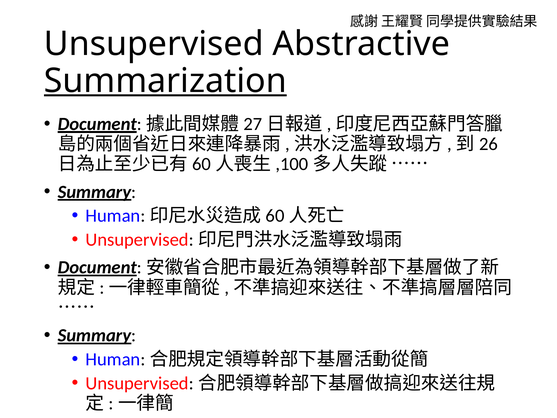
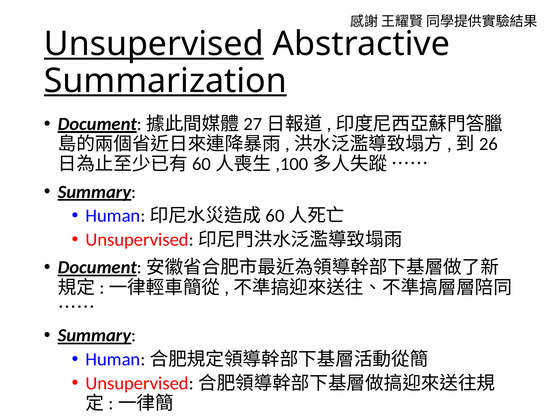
Unsupervised underline: none -> present
